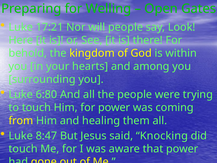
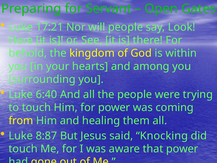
Welling: Welling -> Servant
6:80: 6:80 -> 6:40
8:47: 8:47 -> 8:87
